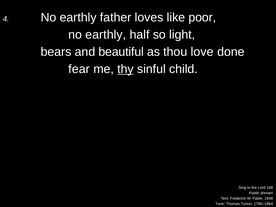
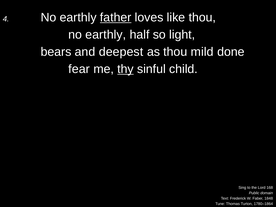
father underline: none -> present
like poor: poor -> thou
beautiful: beautiful -> deepest
love: love -> mild
